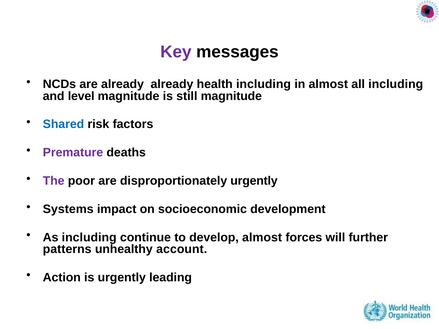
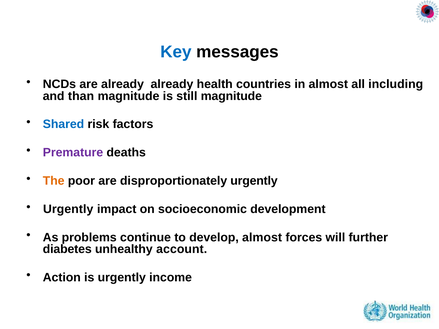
Key colour: purple -> blue
health including: including -> countries
level: level -> than
The colour: purple -> orange
Systems at (68, 209): Systems -> Urgently
As including: including -> problems
patterns: patterns -> diabetes
leading: leading -> income
